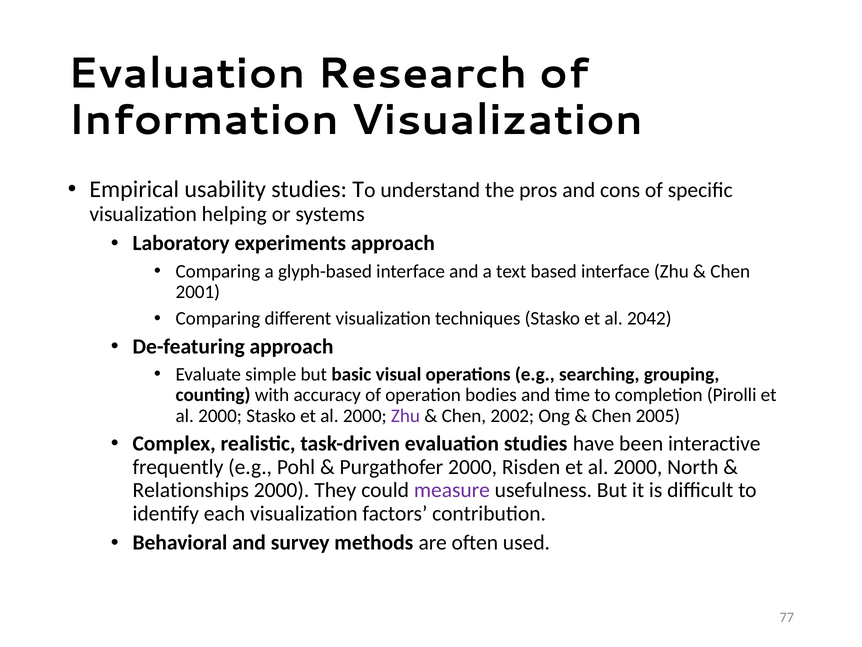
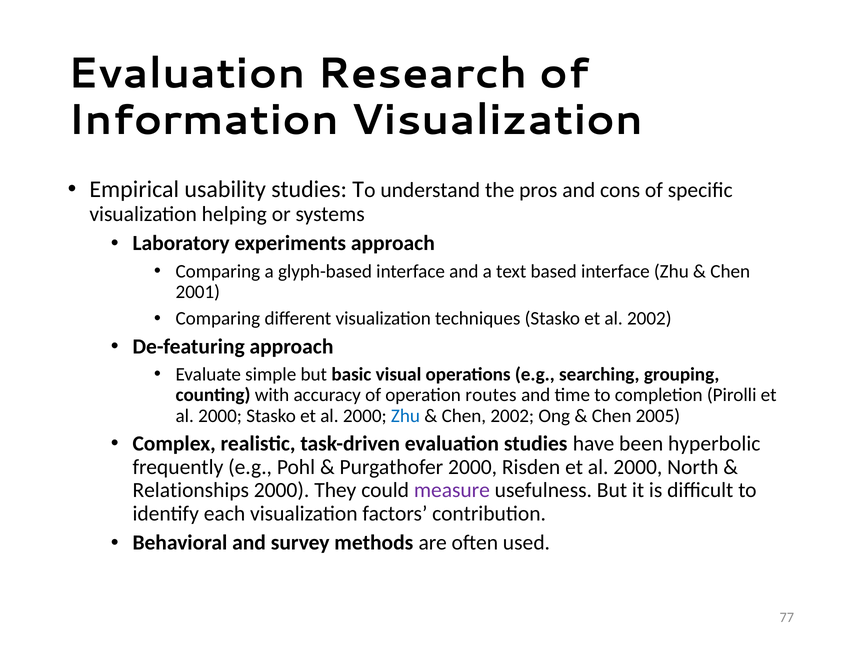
al 2042: 2042 -> 2002
bodies: bodies -> routes
Zhu at (405, 415) colour: purple -> blue
interactive: interactive -> hyperbolic
